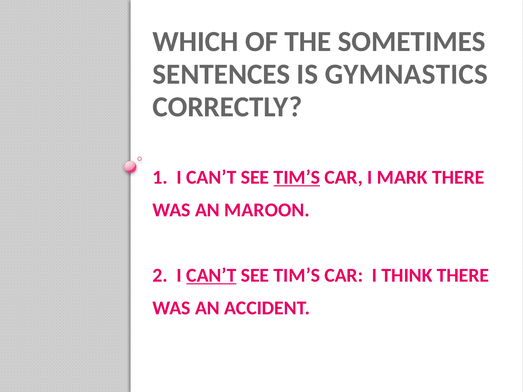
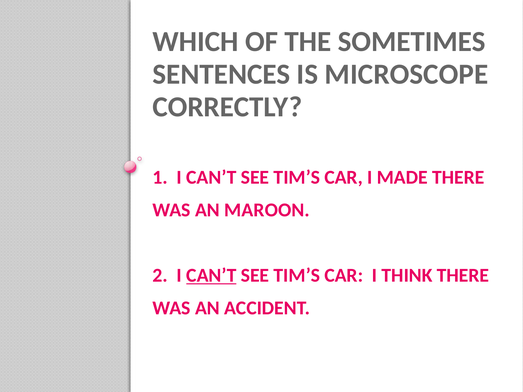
GYMNASTICS: GYMNASTICS -> MICROSCOPE
TIM’S at (297, 177) underline: present -> none
MARK: MARK -> MADE
